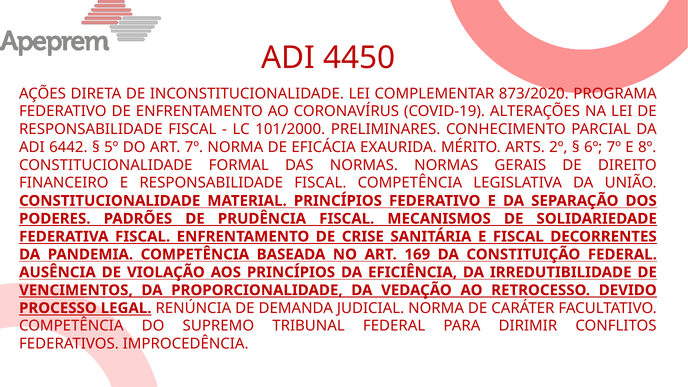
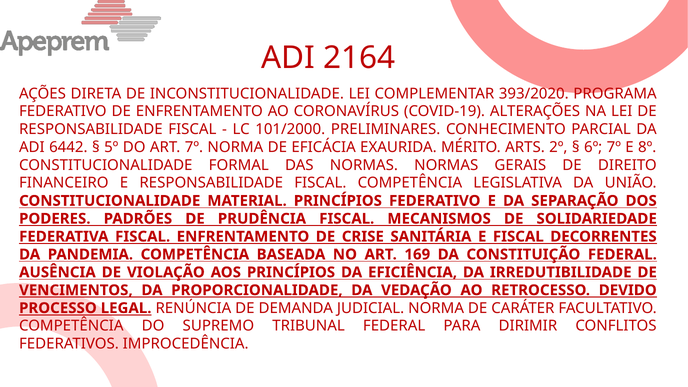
4450: 4450 -> 2164
873/2020: 873/2020 -> 393/2020
